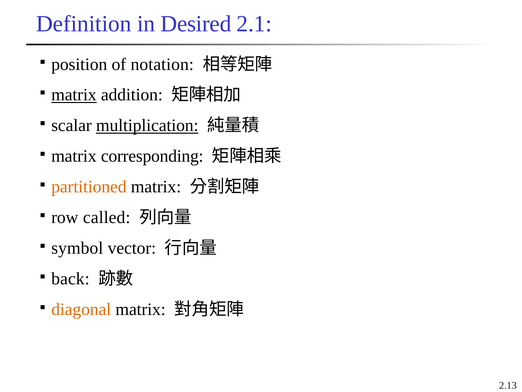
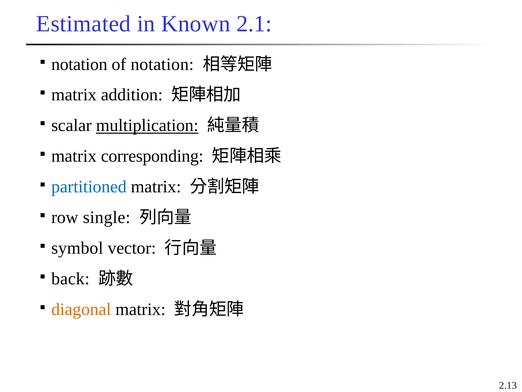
Definition: Definition -> Estimated
Desired: Desired -> Known
position at (79, 64): position -> notation
matrix at (74, 95) underline: present -> none
partitioned colour: orange -> blue
called: called -> single
